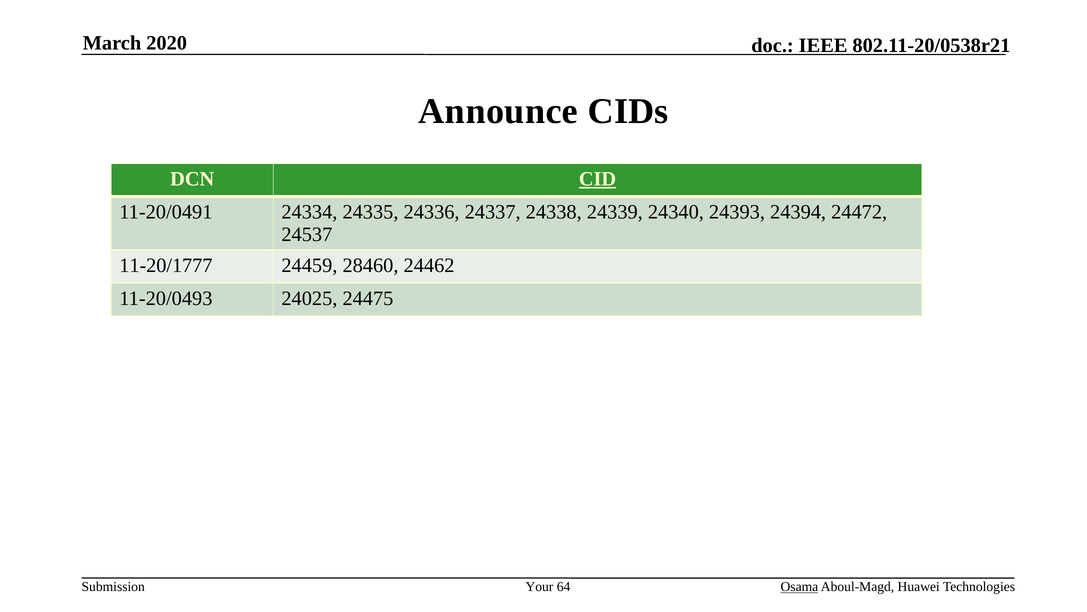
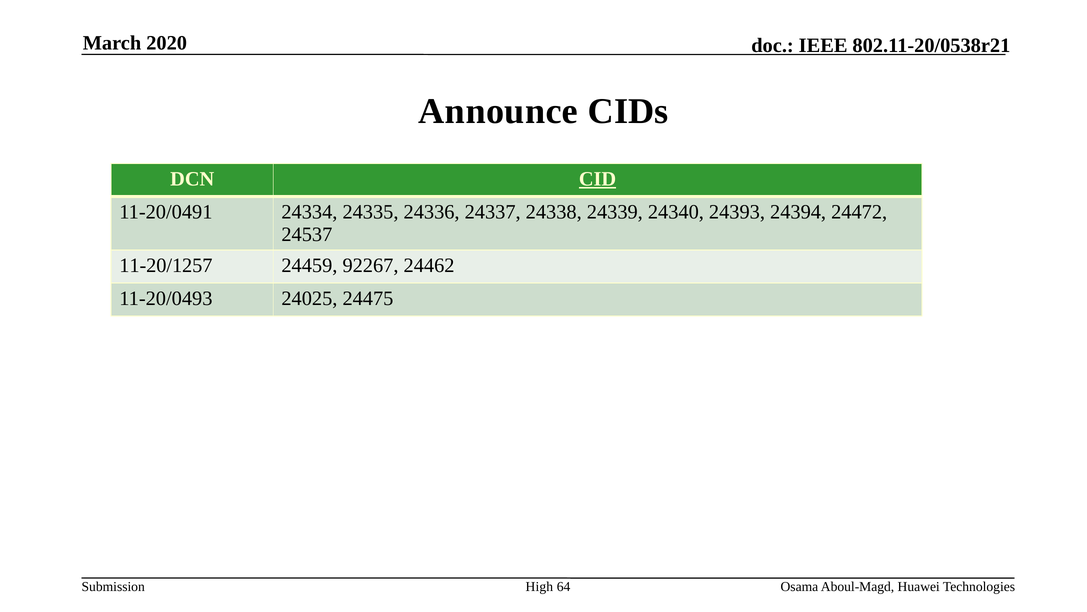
11-20/1777: 11-20/1777 -> 11-20/1257
28460: 28460 -> 92267
Your: Your -> High
Osama underline: present -> none
